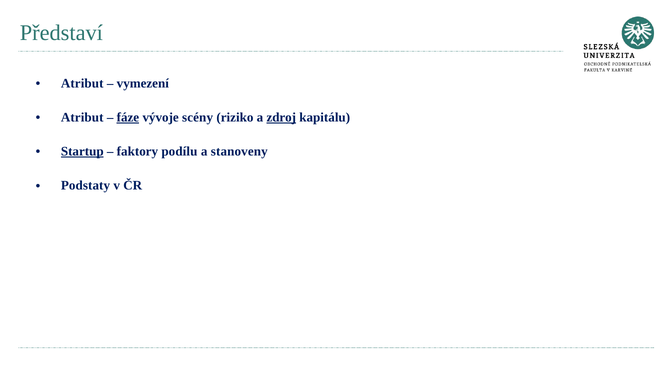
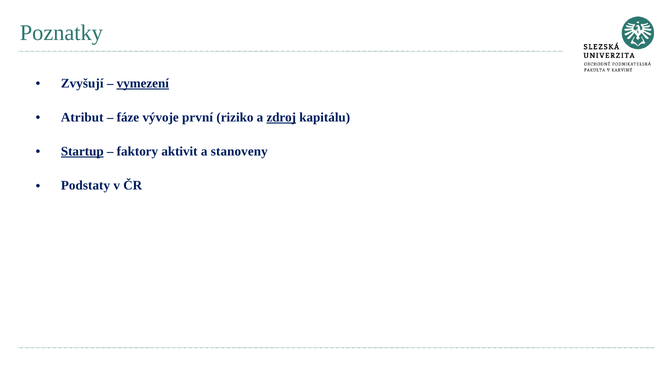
Představí: Představí -> Poznatky
Atribut at (82, 83): Atribut -> Zvyšují
vymezení underline: none -> present
fáze underline: present -> none
scény: scény -> první
podílu: podílu -> aktivit
